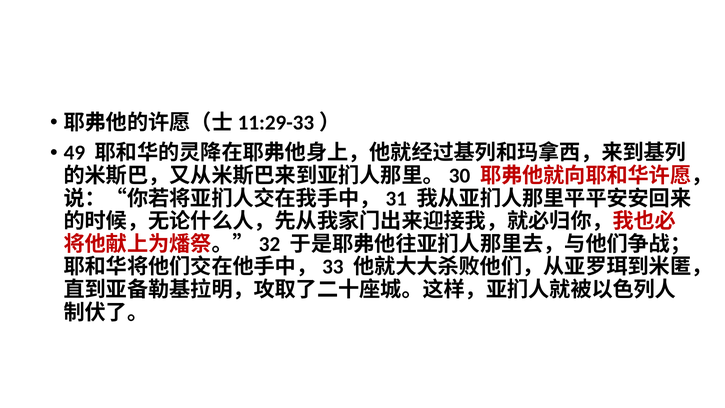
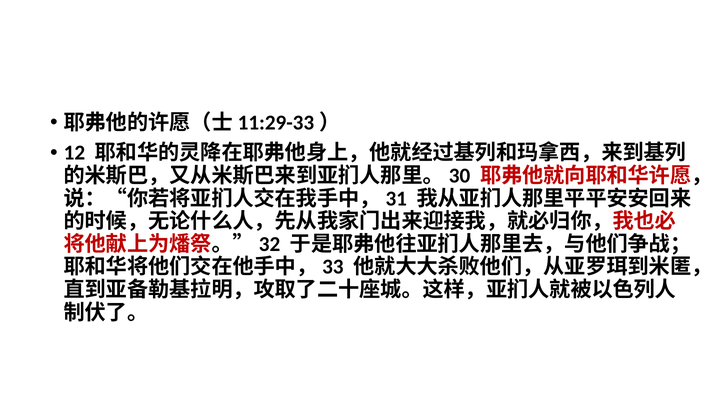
49: 49 -> 12
